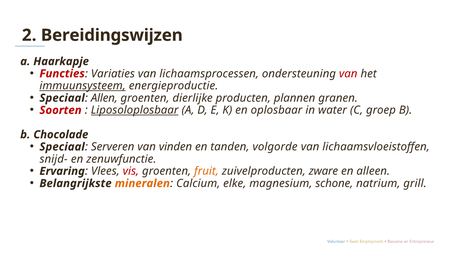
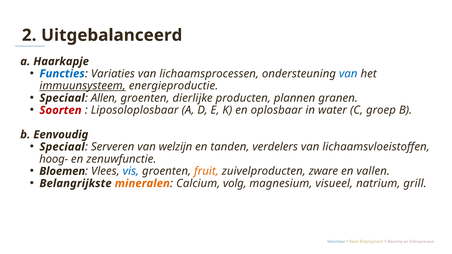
Bereidingswijzen: Bereidingswijzen -> Uitgebalanceerd
Functies colour: red -> blue
van at (348, 74) colour: red -> blue
Liposoloplosbaar underline: present -> none
Chocolade: Chocolade -> Eenvoudig
vinden: vinden -> welzijn
volgorde: volgorde -> verdelers
snijd-: snijd- -> hoog-
Ervaring: Ervaring -> Bloemen
vis colour: red -> blue
alleen: alleen -> vallen
elke: elke -> volg
schone: schone -> visueel
